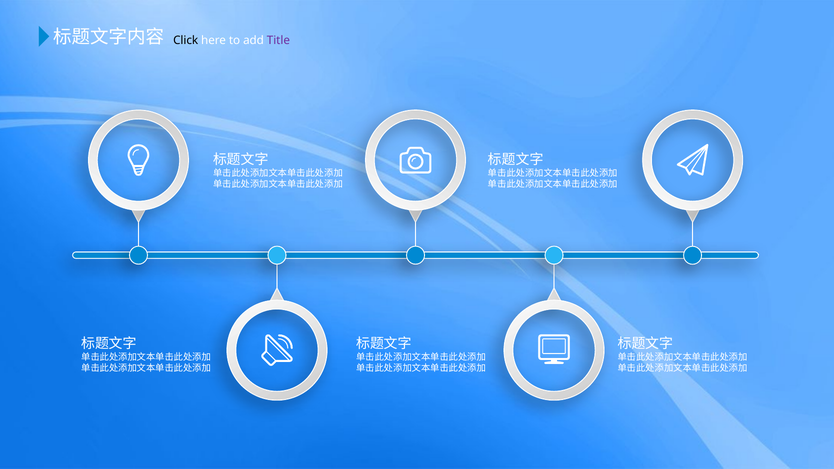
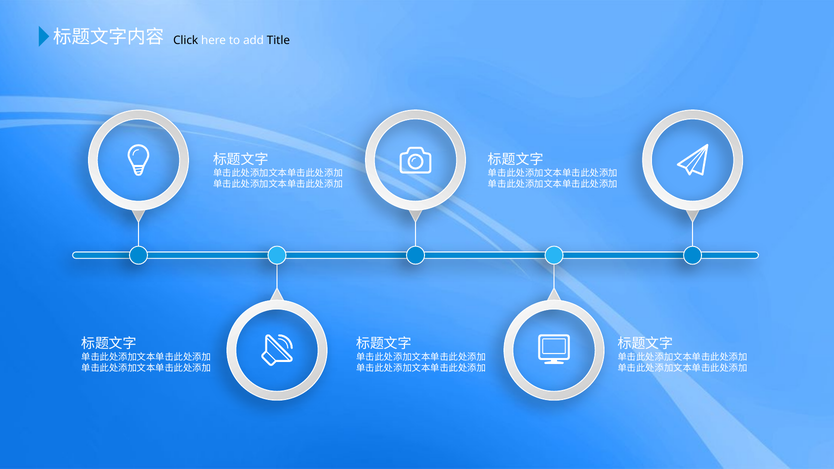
Title colour: purple -> black
